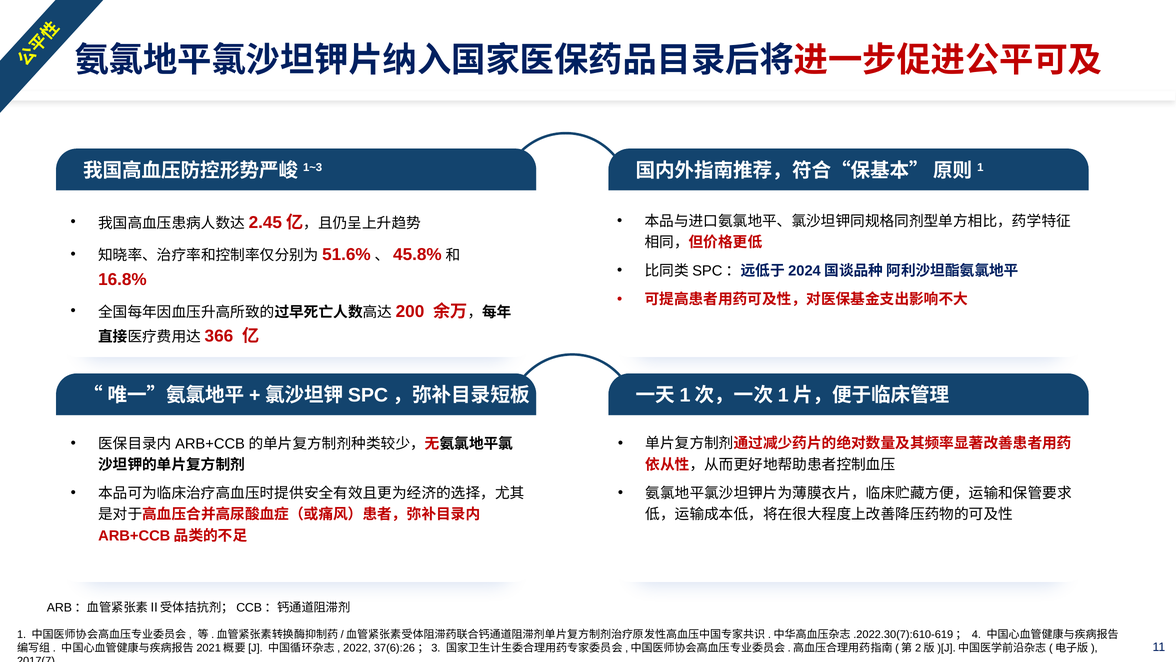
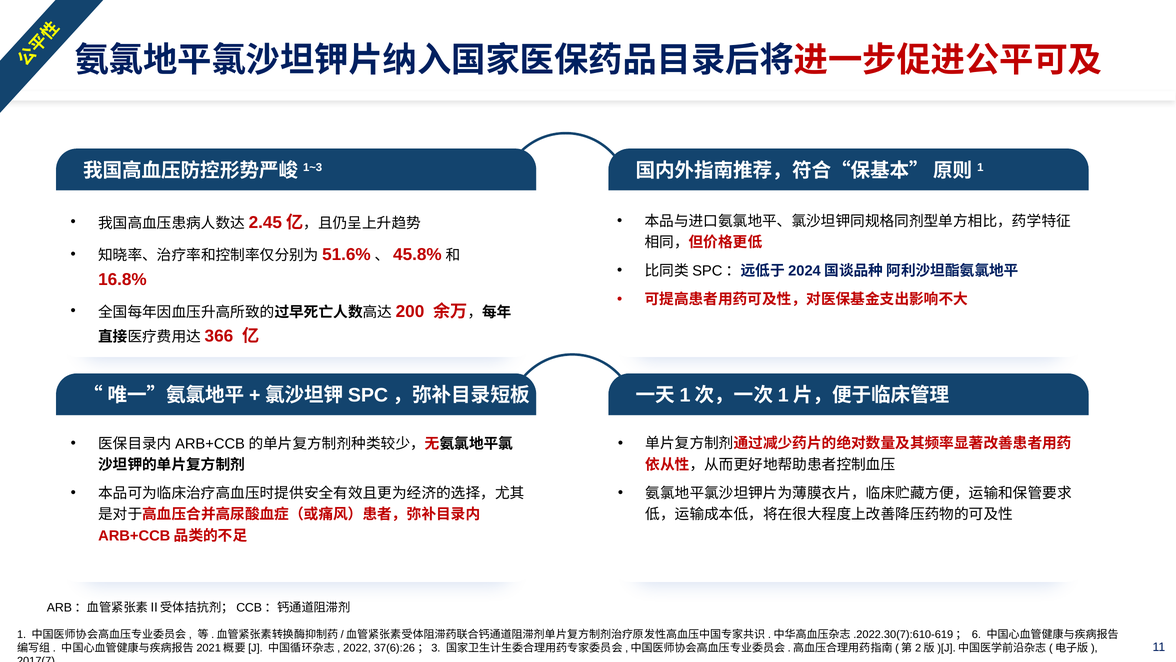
4: 4 -> 6
